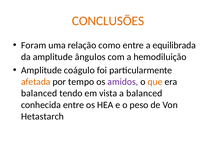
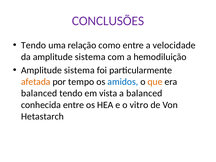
CONCLUSÕES colour: orange -> purple
Foram at (34, 45): Foram -> Tendo
equilibrada: equilibrada -> velocidade
da amplitude ângulos: ângulos -> sistema
coágulo at (79, 70): coágulo -> sistema
amidos colour: purple -> blue
peso: peso -> vitro
